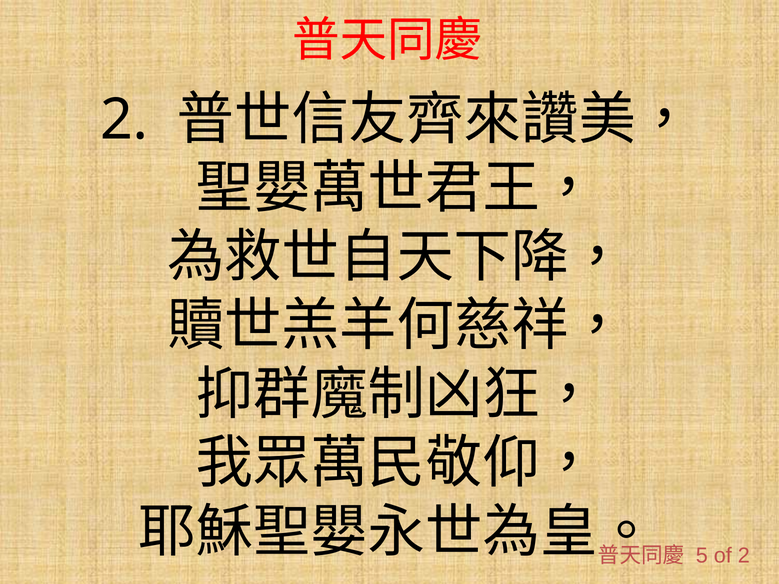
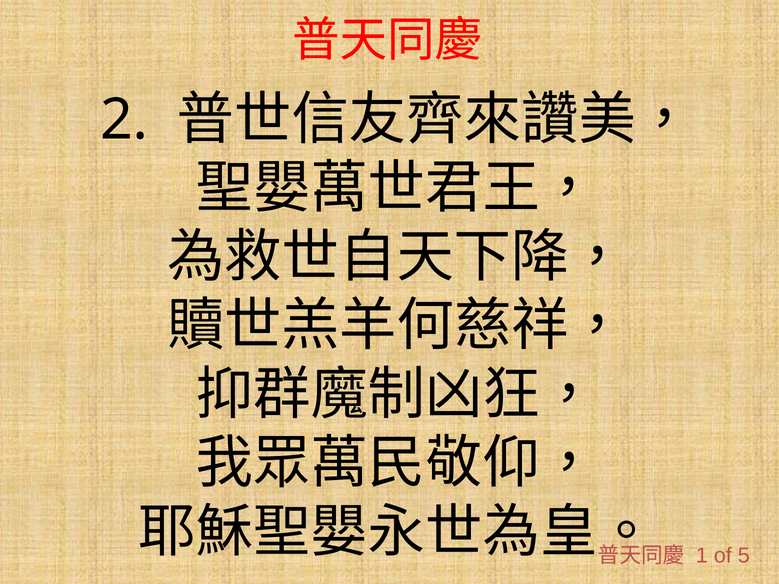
5: 5 -> 1
of 2: 2 -> 5
